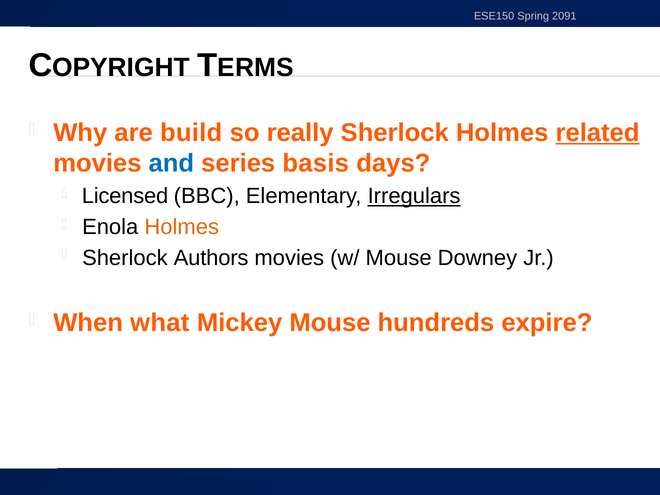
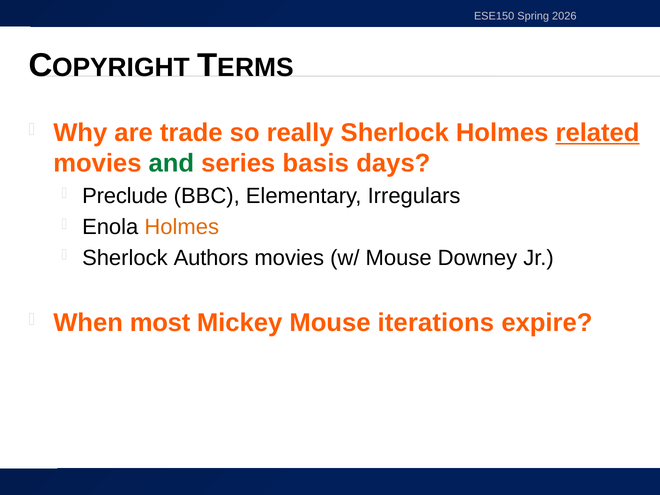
2091: 2091 -> 2026
build: build -> trade
and colour: blue -> green
Licensed: Licensed -> Preclude
Irregulars underline: present -> none
what: what -> most
hundreds: hundreds -> iterations
